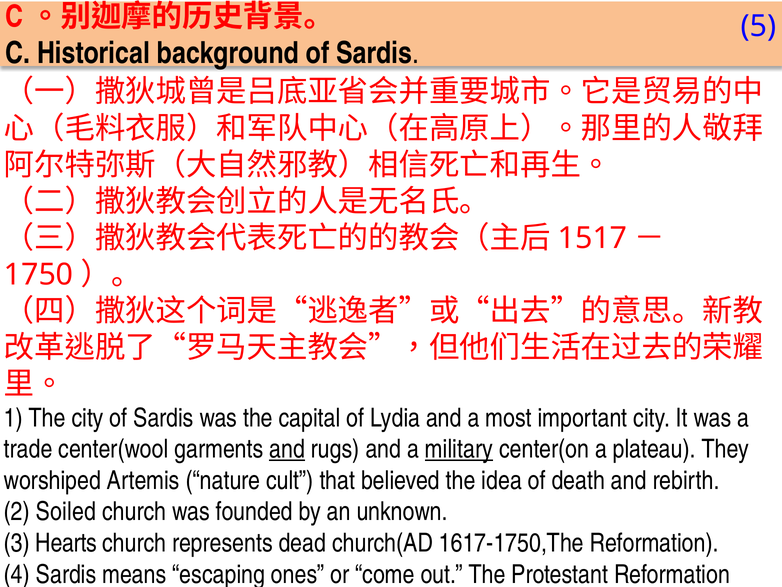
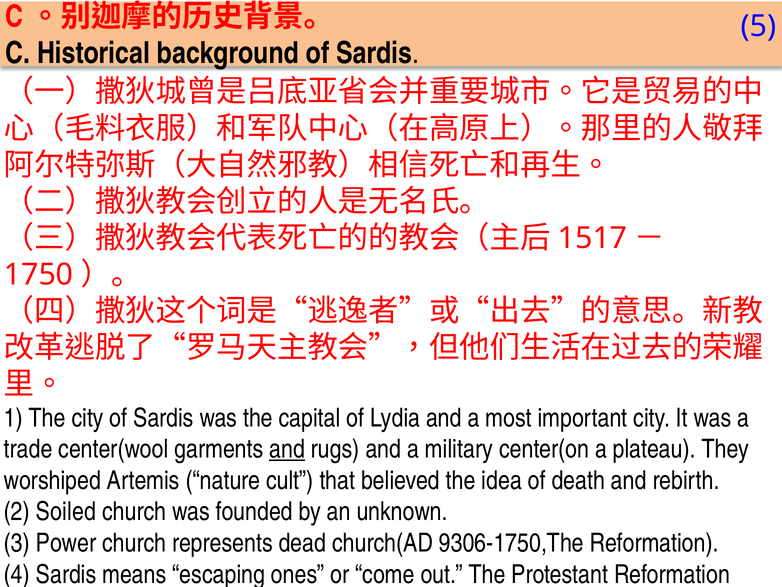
military underline: present -> none
Hearts: Hearts -> Power
1617-1750,The: 1617-1750,The -> 9306-1750,The
